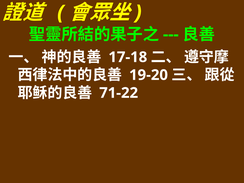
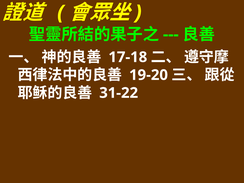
71-22: 71-22 -> 31-22
